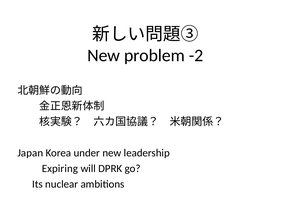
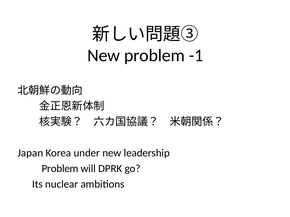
-2: -2 -> -1
Expiring at (60, 169): Expiring -> Problem
